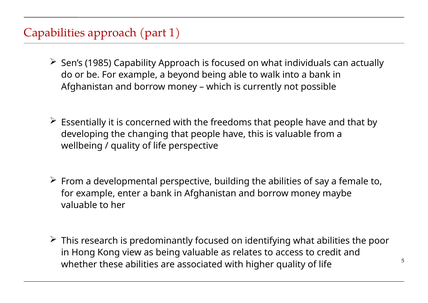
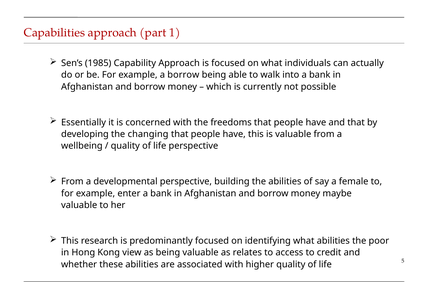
a beyond: beyond -> borrow
